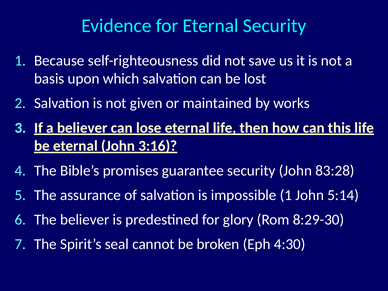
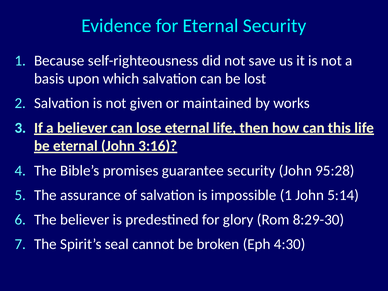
83:28: 83:28 -> 95:28
